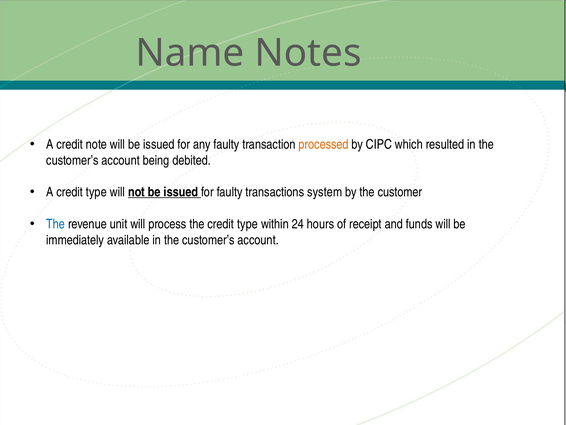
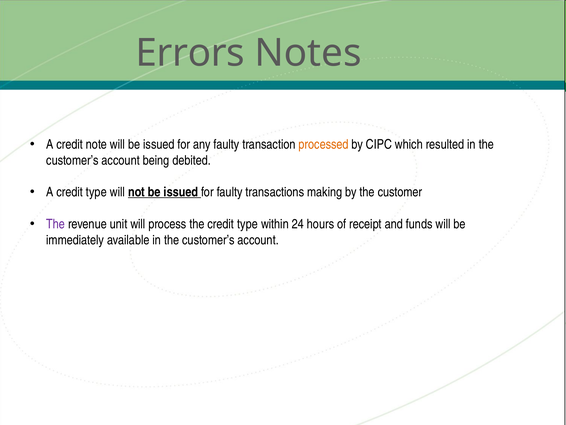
Name: Name -> Errors
system: system -> making
The at (56, 224) colour: blue -> purple
